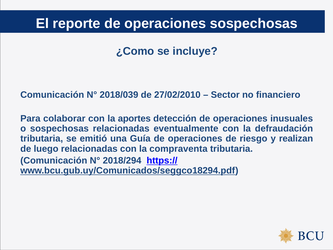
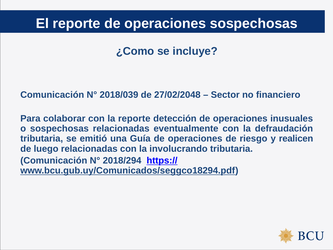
27/02/2010: 27/02/2010 -> 27/02/2048
la aportes: aportes -> reporte
realizan: realizan -> realicen
compraventa: compraventa -> involucrando
